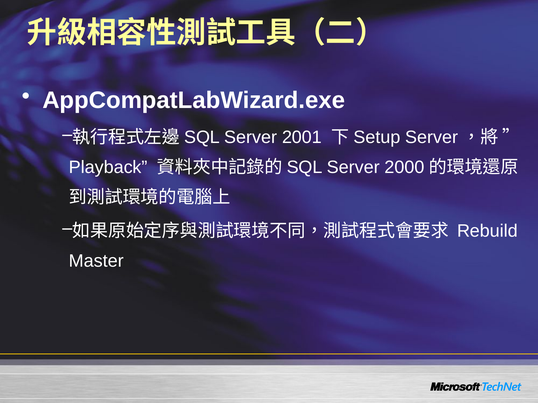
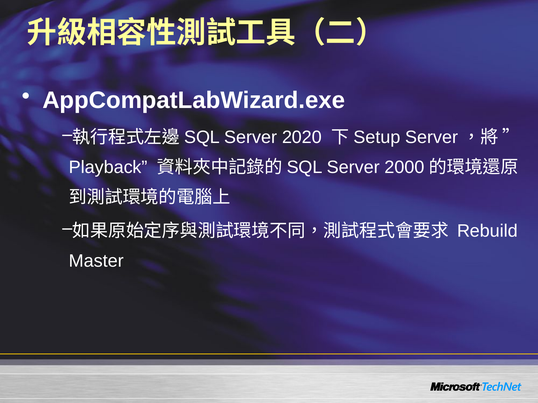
2001: 2001 -> 2020
